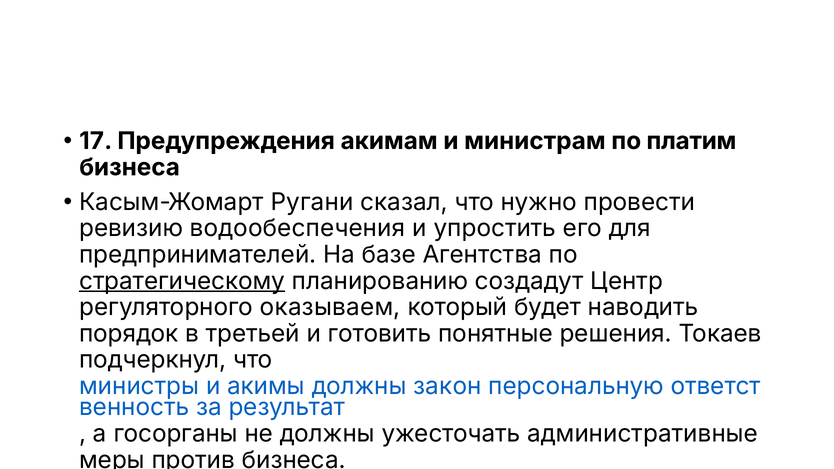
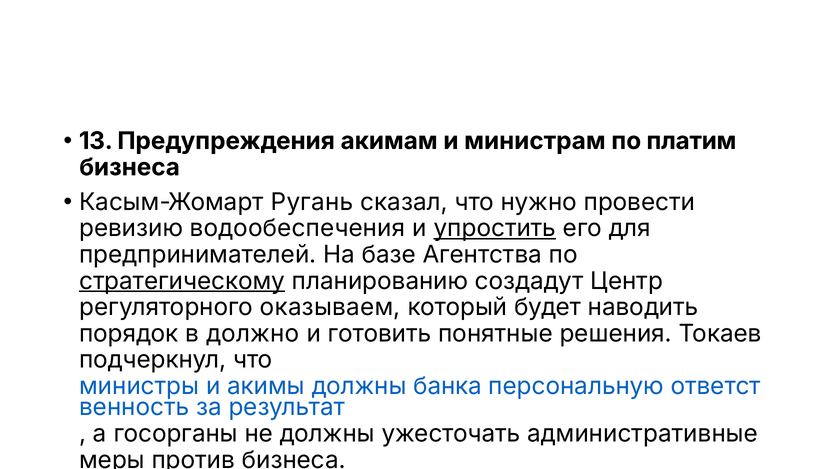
17: 17 -> 13
Ругани: Ругани -> Ругань
упростить underline: none -> present
третьей: третьей -> должно
закон: закон -> банка
